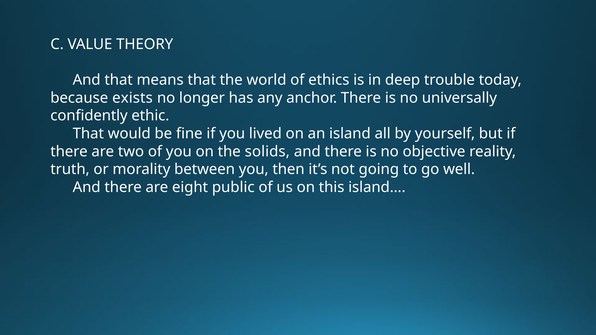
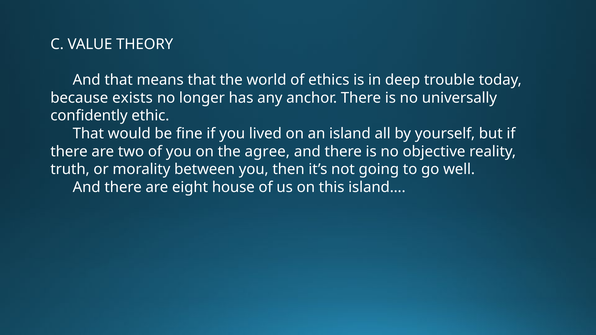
solids: solids -> agree
public: public -> house
